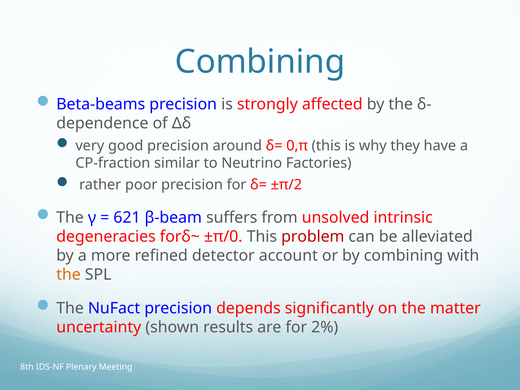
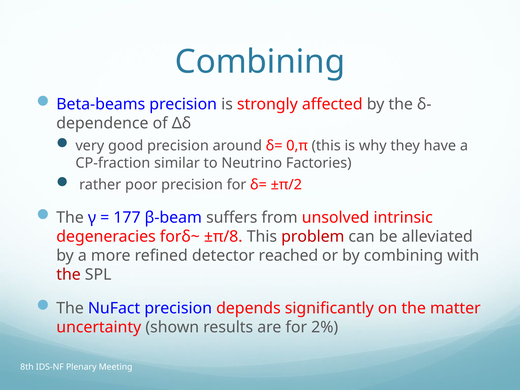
621: 621 -> 177
±π/0: ±π/0 -> ±π/8
account: account -> reached
the at (69, 275) colour: orange -> red
